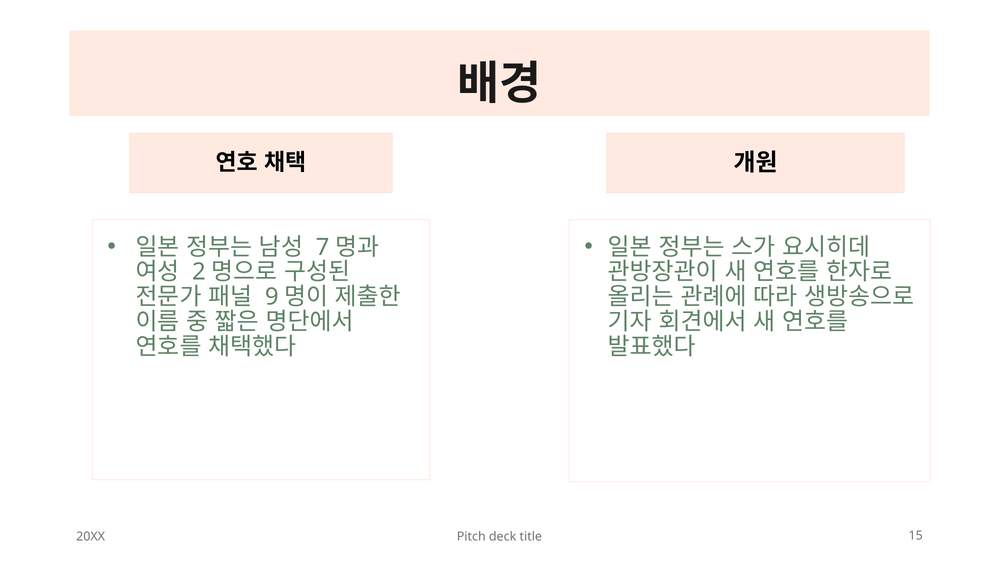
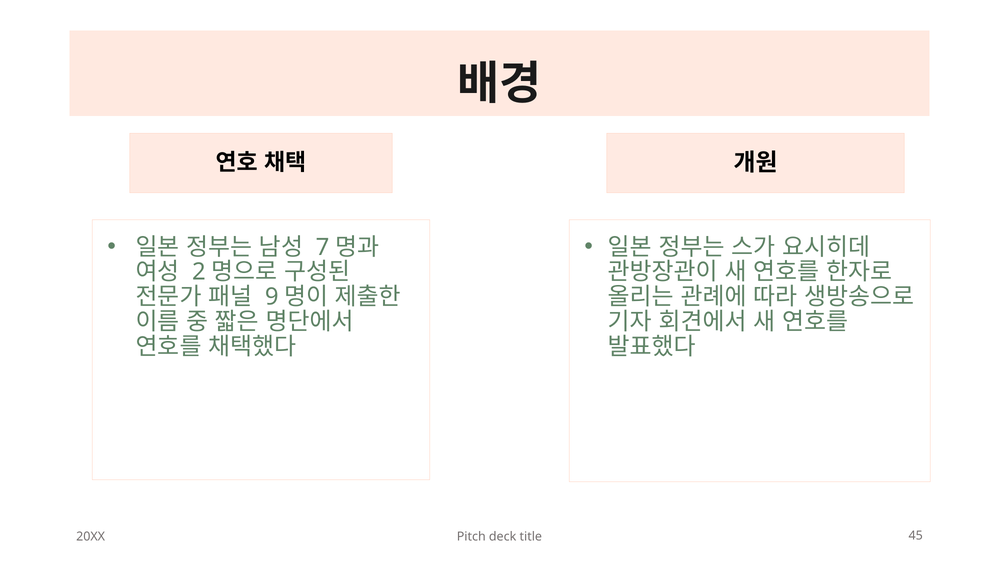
15: 15 -> 45
